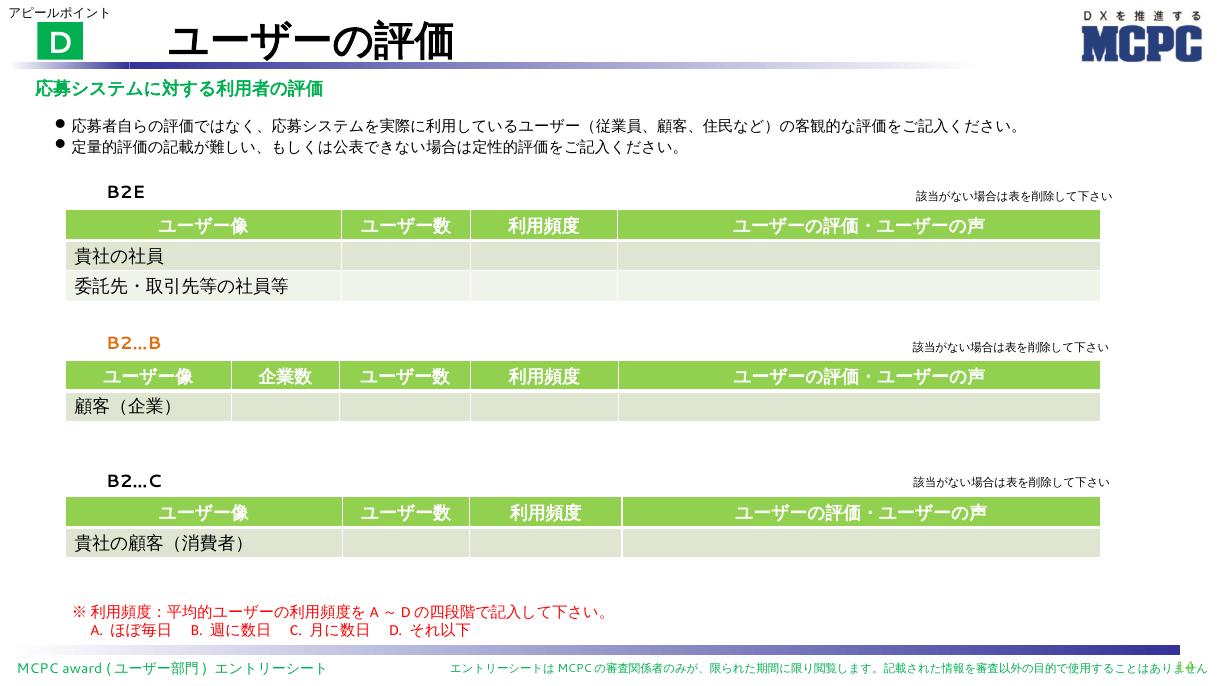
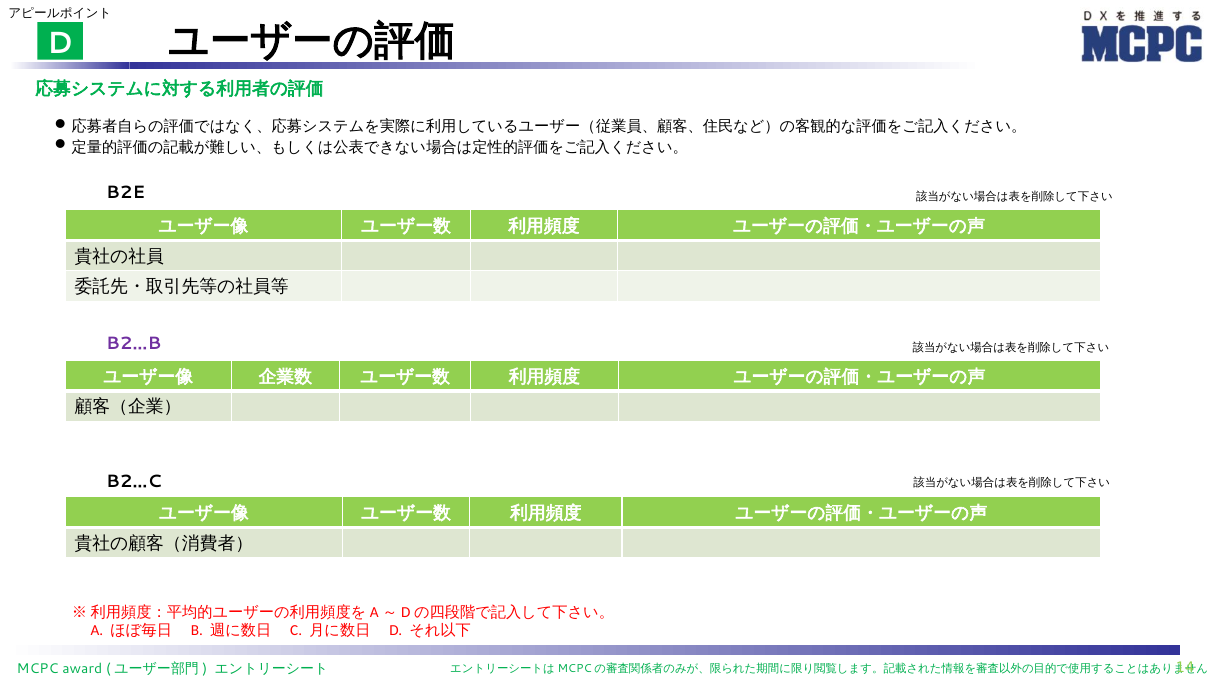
B2…B colour: orange -> purple
